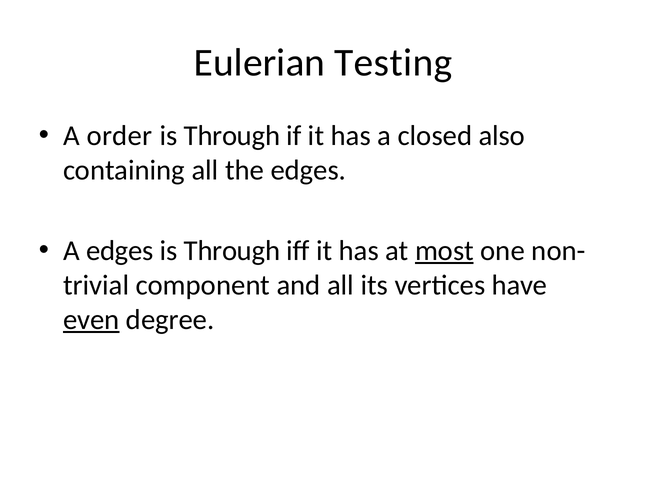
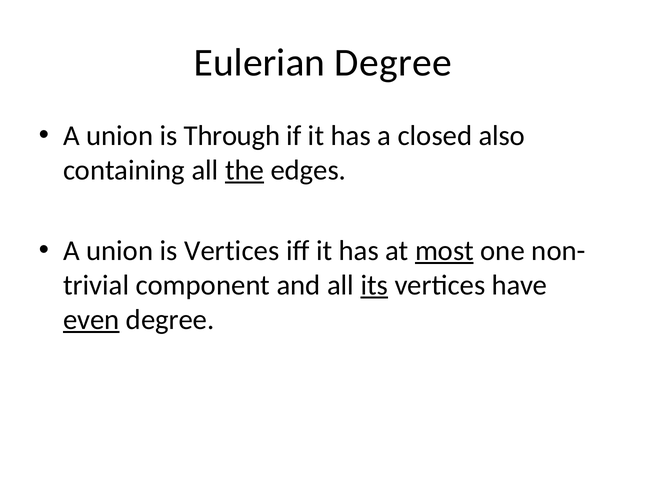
Eulerian Testing: Testing -> Degree
order at (120, 136): order -> union
the underline: none -> present
edges at (120, 251): edges -> union
Through at (232, 251): Through -> Vertices
its underline: none -> present
